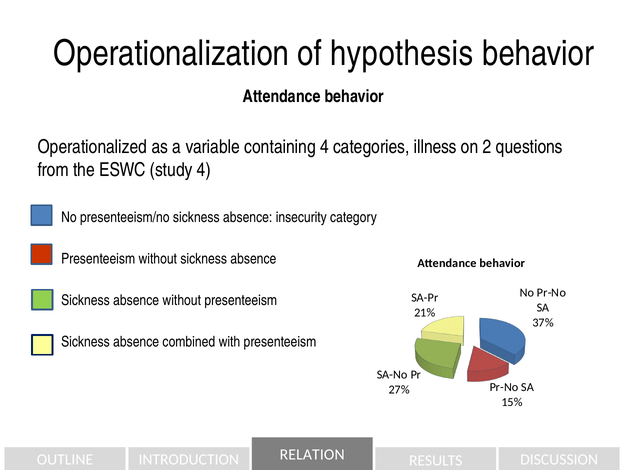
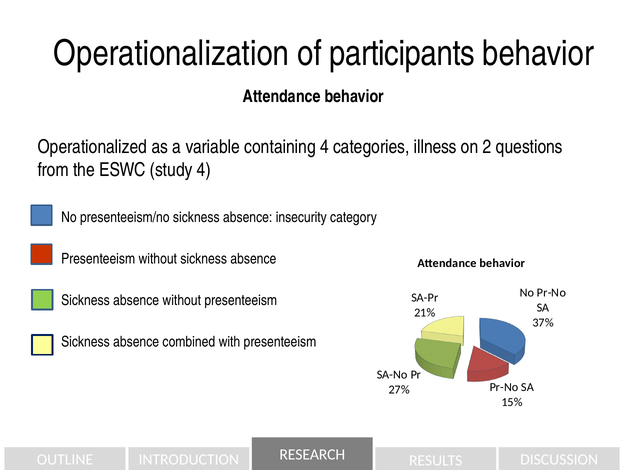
hypothesis: hypothesis -> participants
RELATION: RELATION -> RESEARCH
